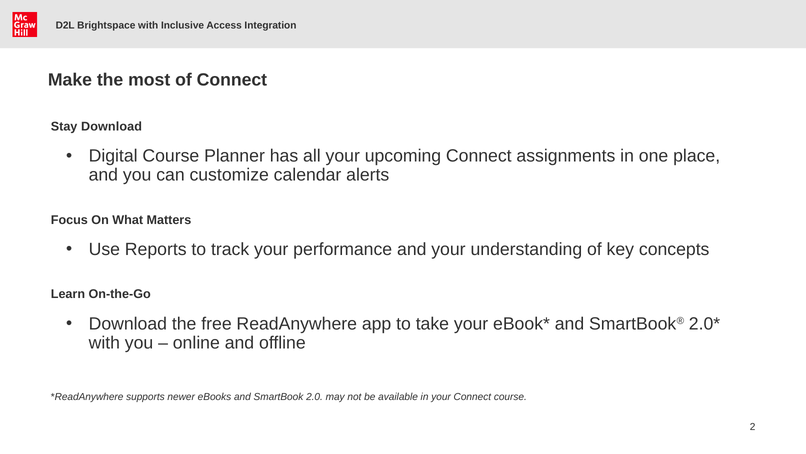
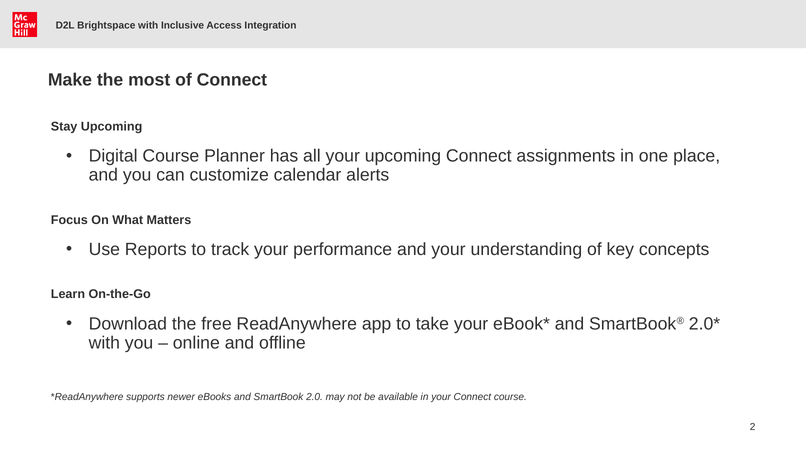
Stay Download: Download -> Upcoming
